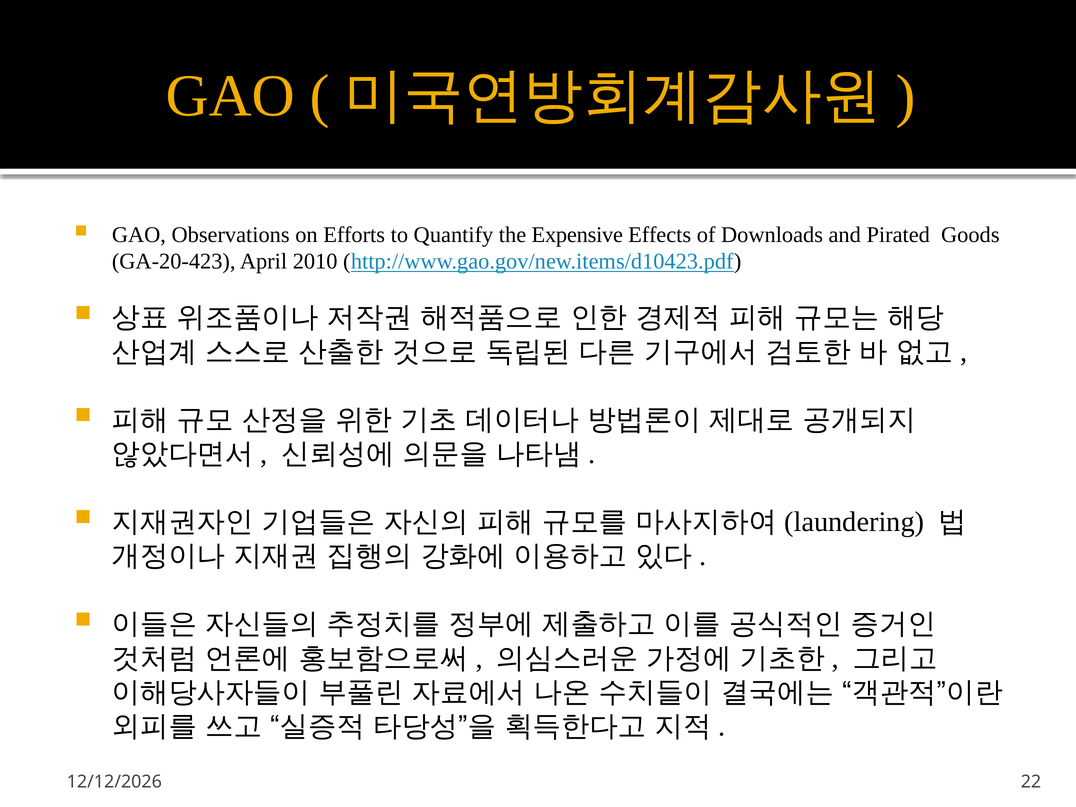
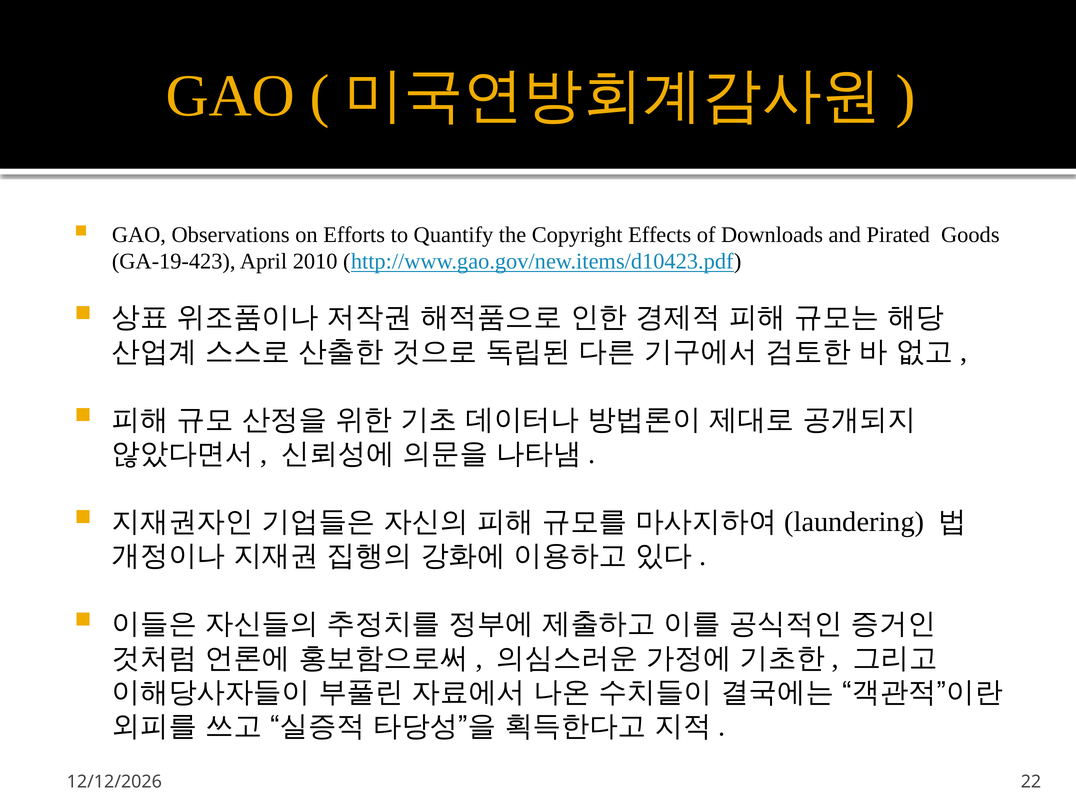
Expensive: Expensive -> Copyright
GA-20-423: GA-20-423 -> GA-19-423
